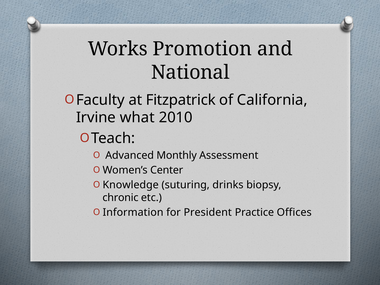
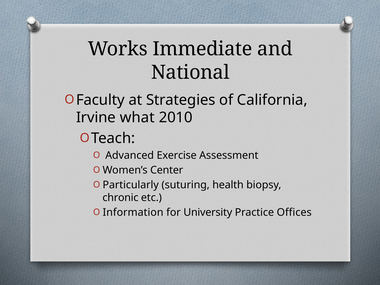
Promotion: Promotion -> Immediate
Fitzpatrick: Fitzpatrick -> Strategies
Monthly: Monthly -> Exercise
Knowledge: Knowledge -> Particularly
drinks: drinks -> health
President: President -> University
